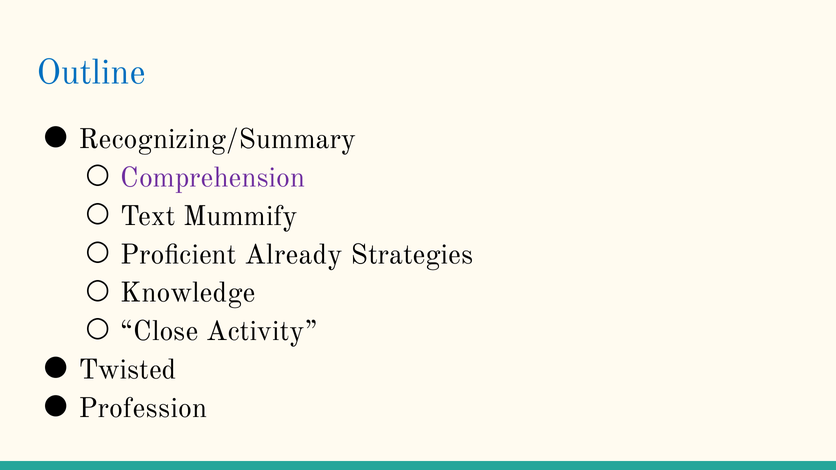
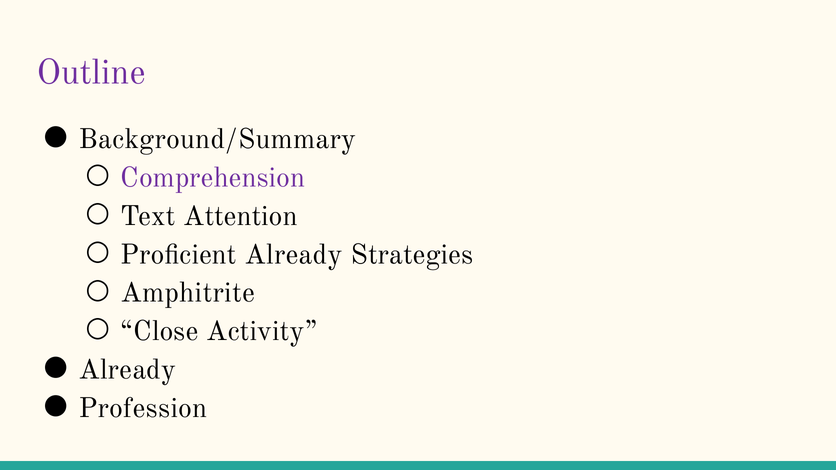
Outline colour: blue -> purple
Recognizing/Summary: Recognizing/Summary -> Background/Summary
Mummify: Mummify -> Attention
Knowledge: Knowledge -> Amphitrite
Twisted at (127, 370): Twisted -> Already
